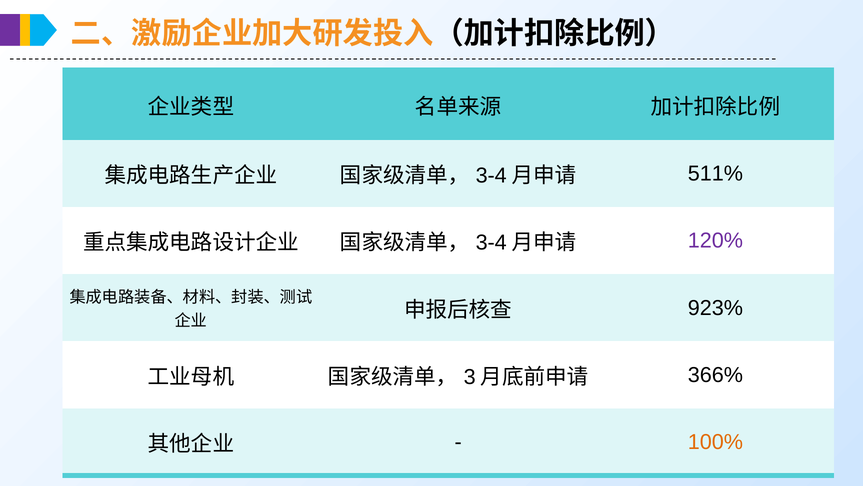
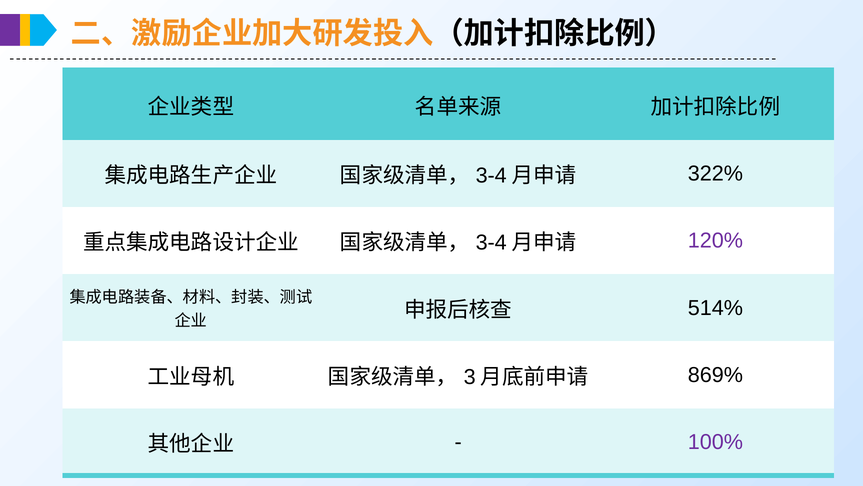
511%: 511% -> 322%
923%: 923% -> 514%
366%: 366% -> 869%
100% colour: orange -> purple
